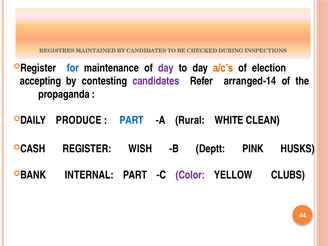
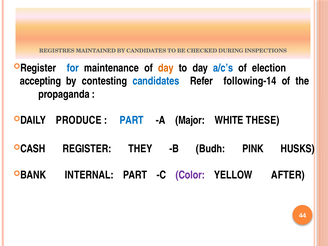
day at (166, 68) colour: purple -> orange
a/c’s colour: orange -> blue
candidates at (156, 81) colour: purple -> blue
arranged-14: arranged-14 -> following-14
Rural: Rural -> Major
CLEAN: CLEAN -> THESE
WISH: WISH -> THEY
Deptt: Deptt -> Budh
CLUBS: CLUBS -> AFTER
